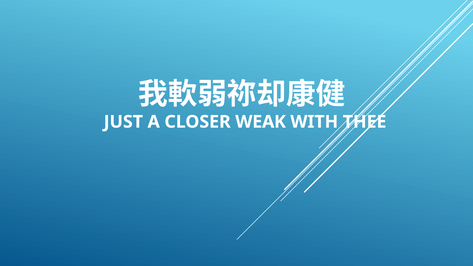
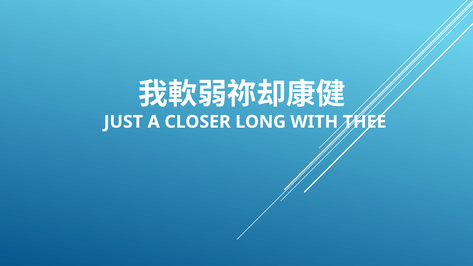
WEAK: WEAK -> LONG
